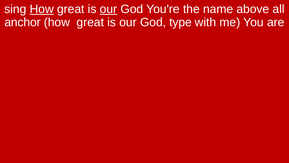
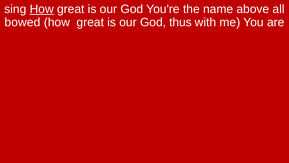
our at (108, 9) underline: present -> none
anchor: anchor -> bowed
type: type -> thus
